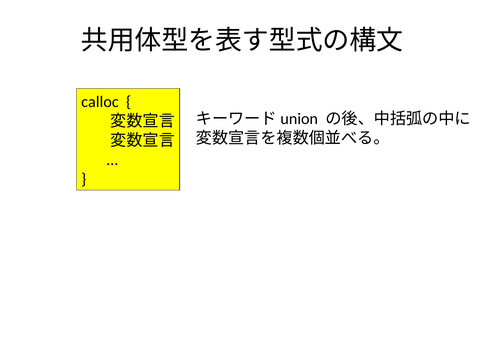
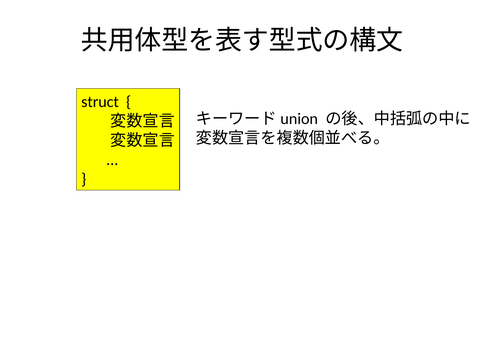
calloc: calloc -> struct
